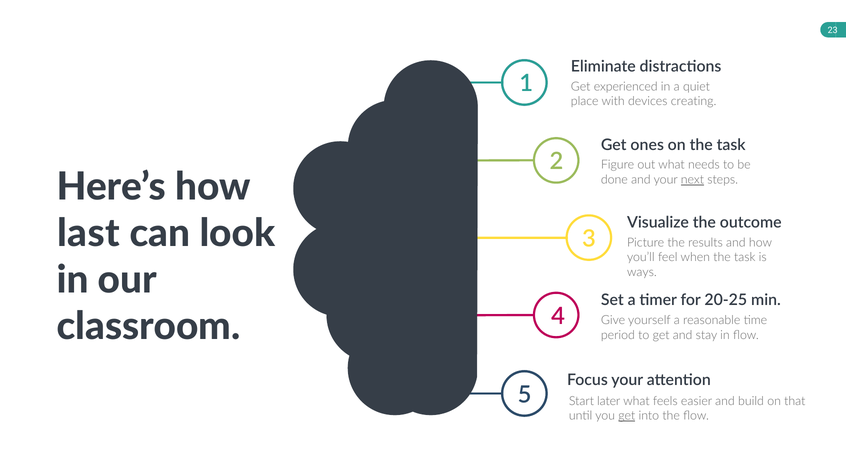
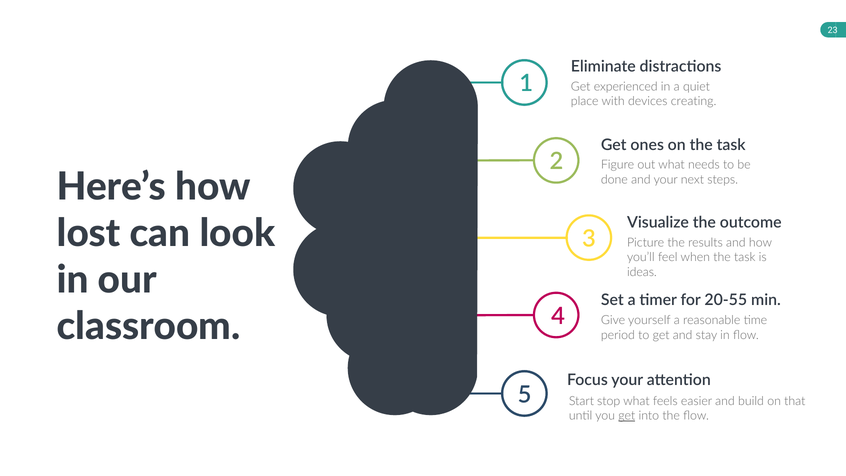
next underline: present -> none
last: last -> lost
ways: ways -> ideas
20-25: 20-25 -> 20-55
later: later -> stop
